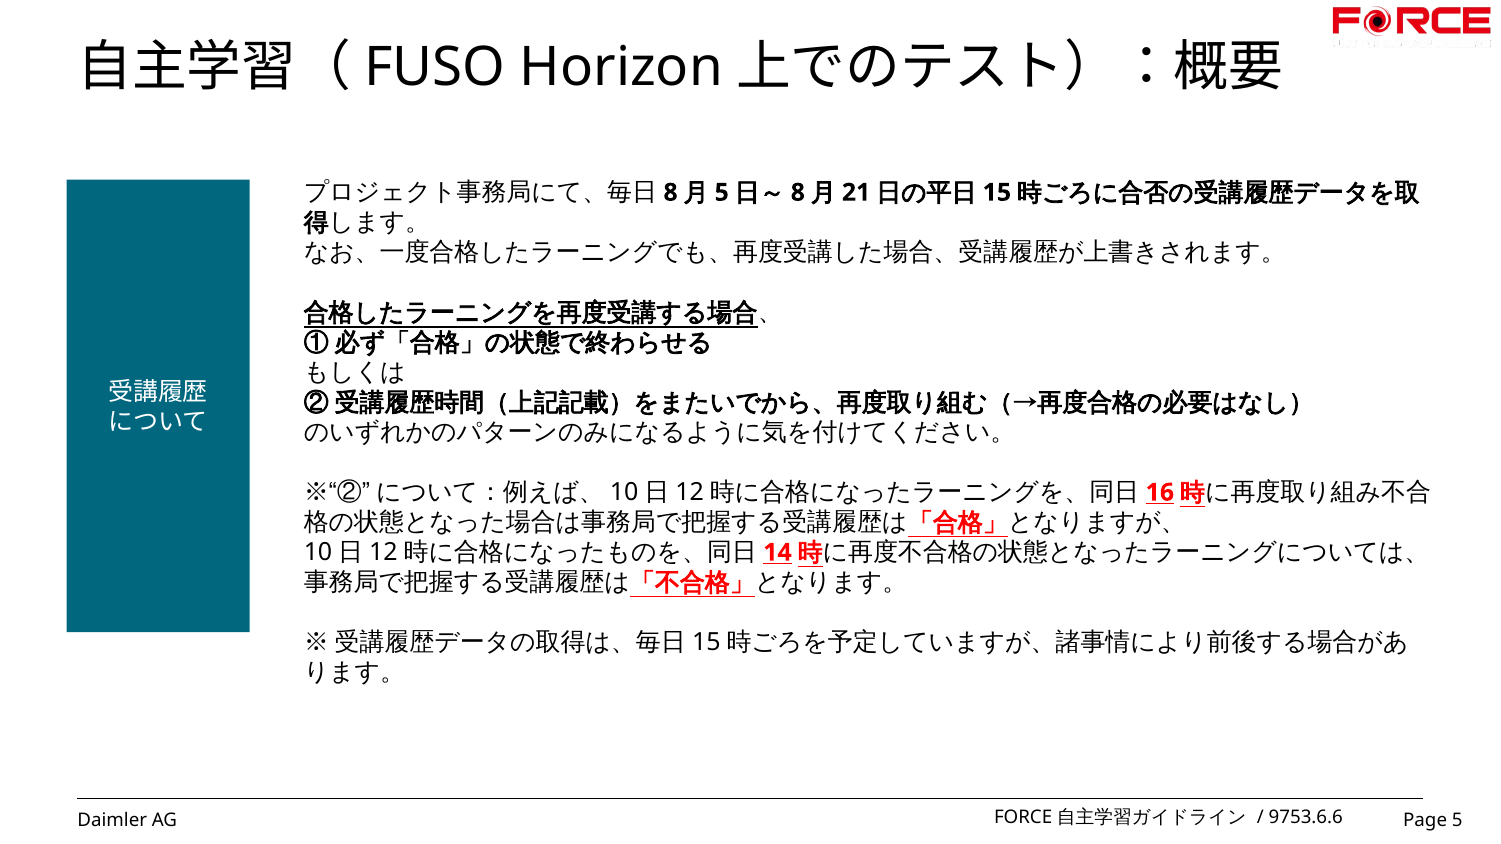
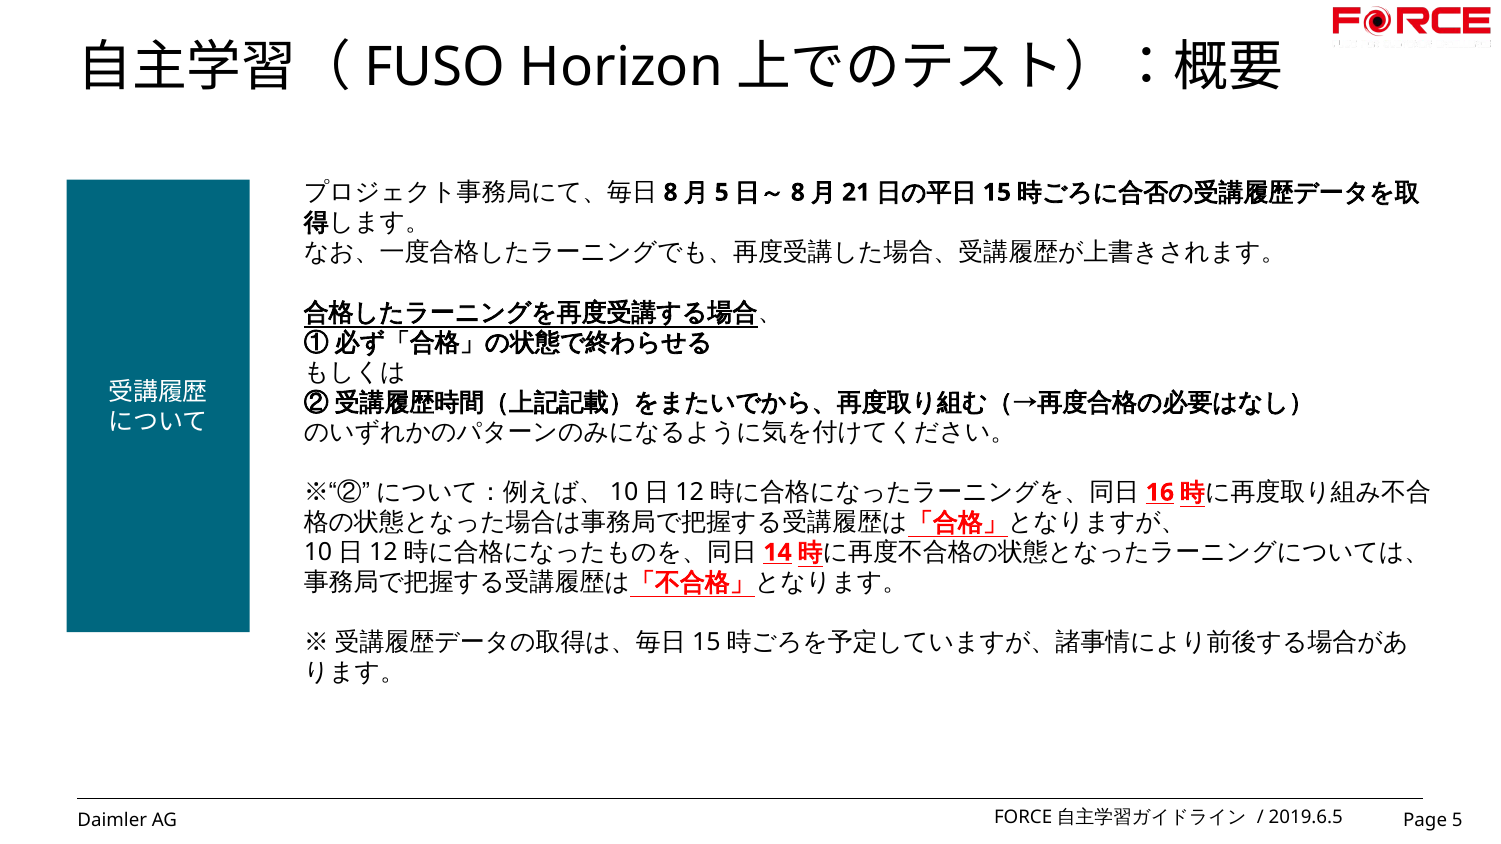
9753.6.6: 9753.6.6 -> 2019.6.5
